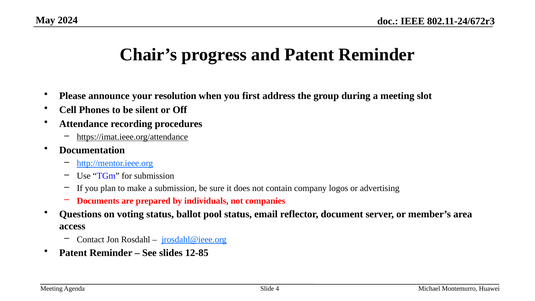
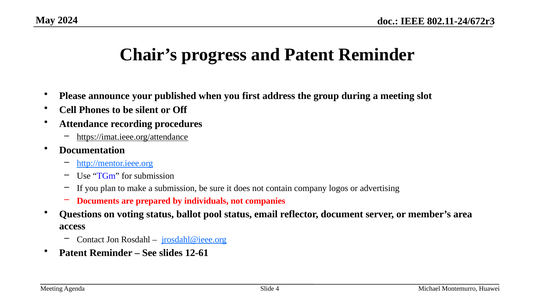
resolution: resolution -> published
12-85: 12-85 -> 12-61
